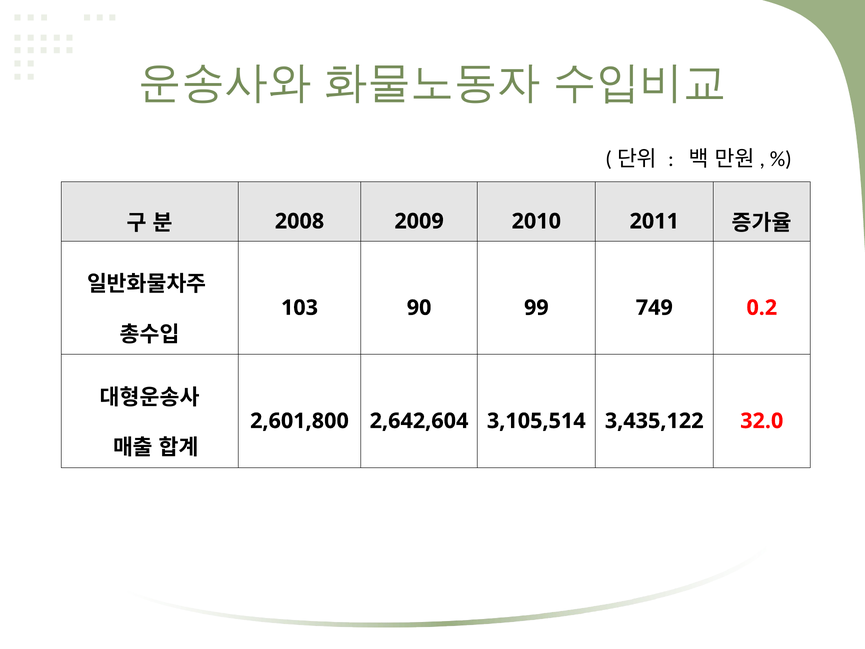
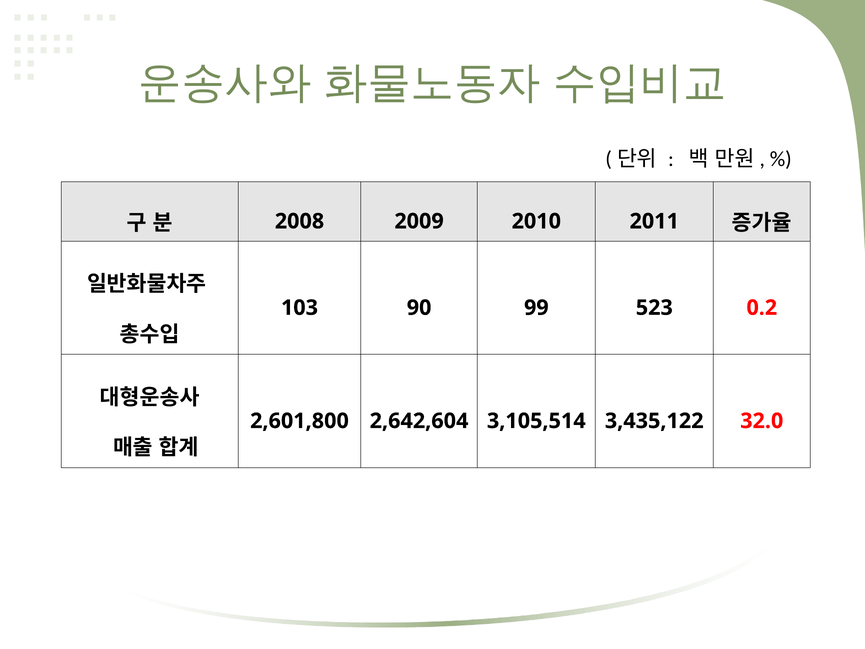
749: 749 -> 523
